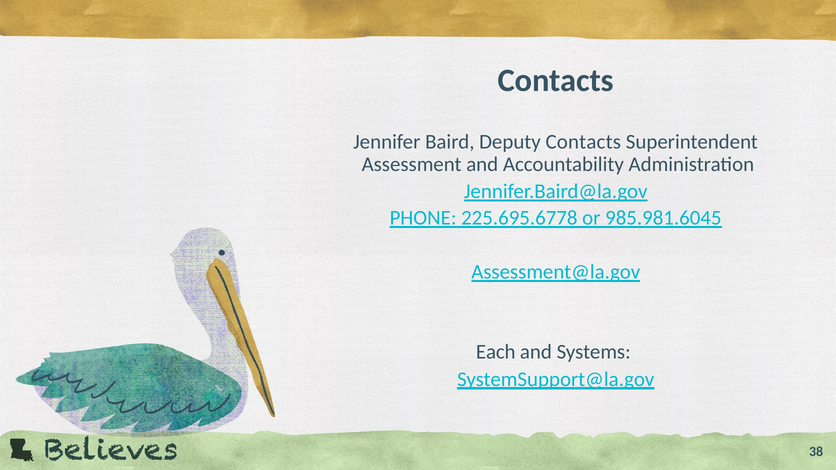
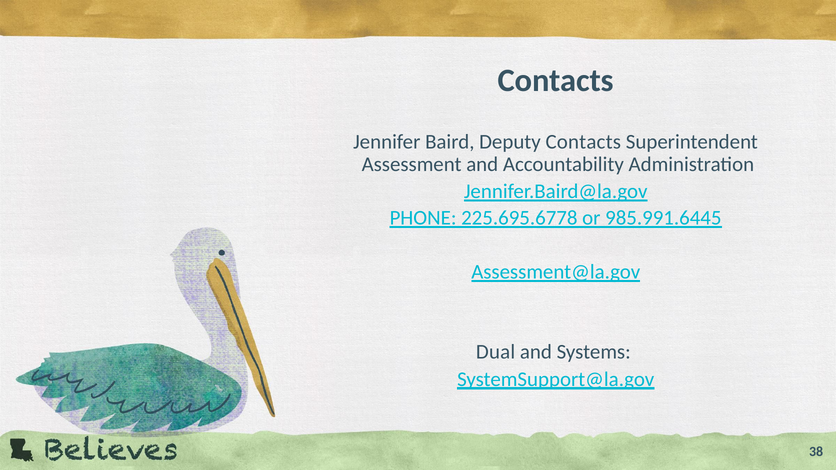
985.981.6045: 985.981.6045 -> 985.991.6445
Each: Each -> Dual
